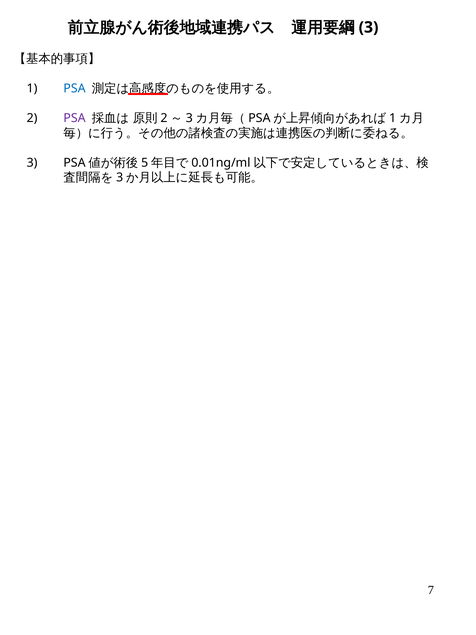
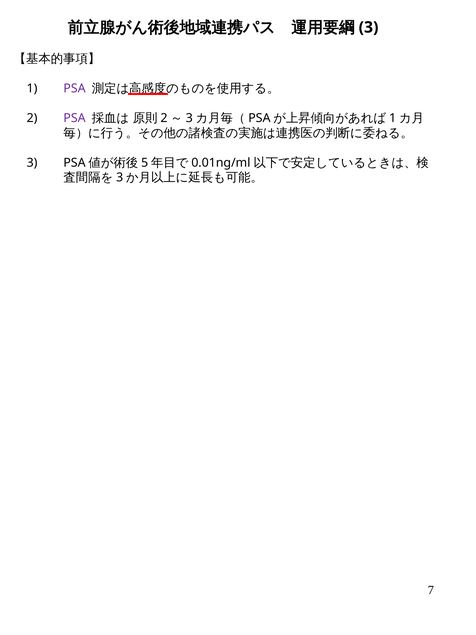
PSA at (74, 88) colour: blue -> purple
